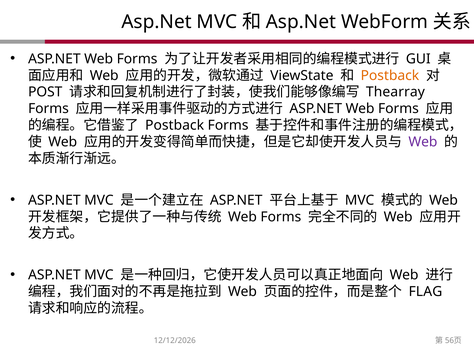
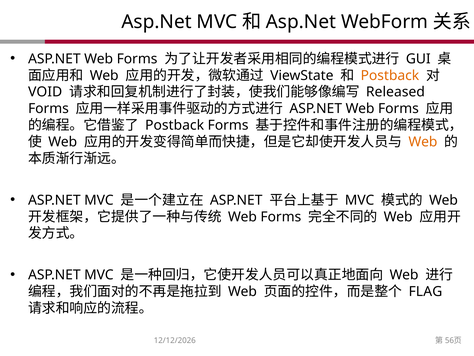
POST: POST -> VOID
Thearray: Thearray -> Released
Web at (423, 142) colour: purple -> orange
